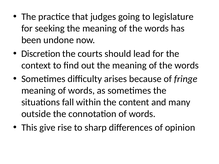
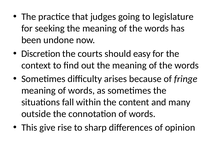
lead: lead -> easy
